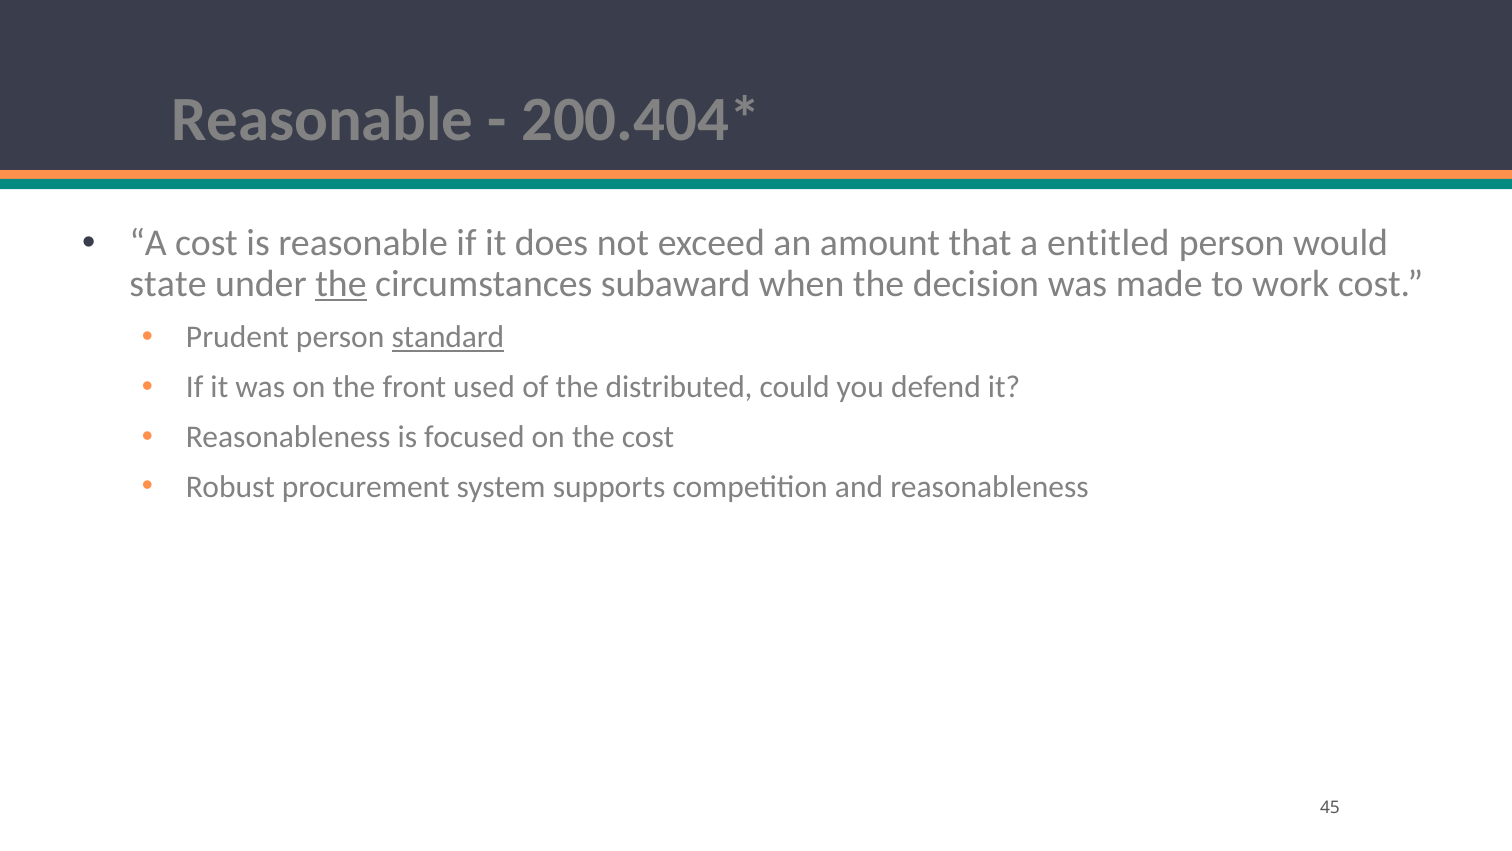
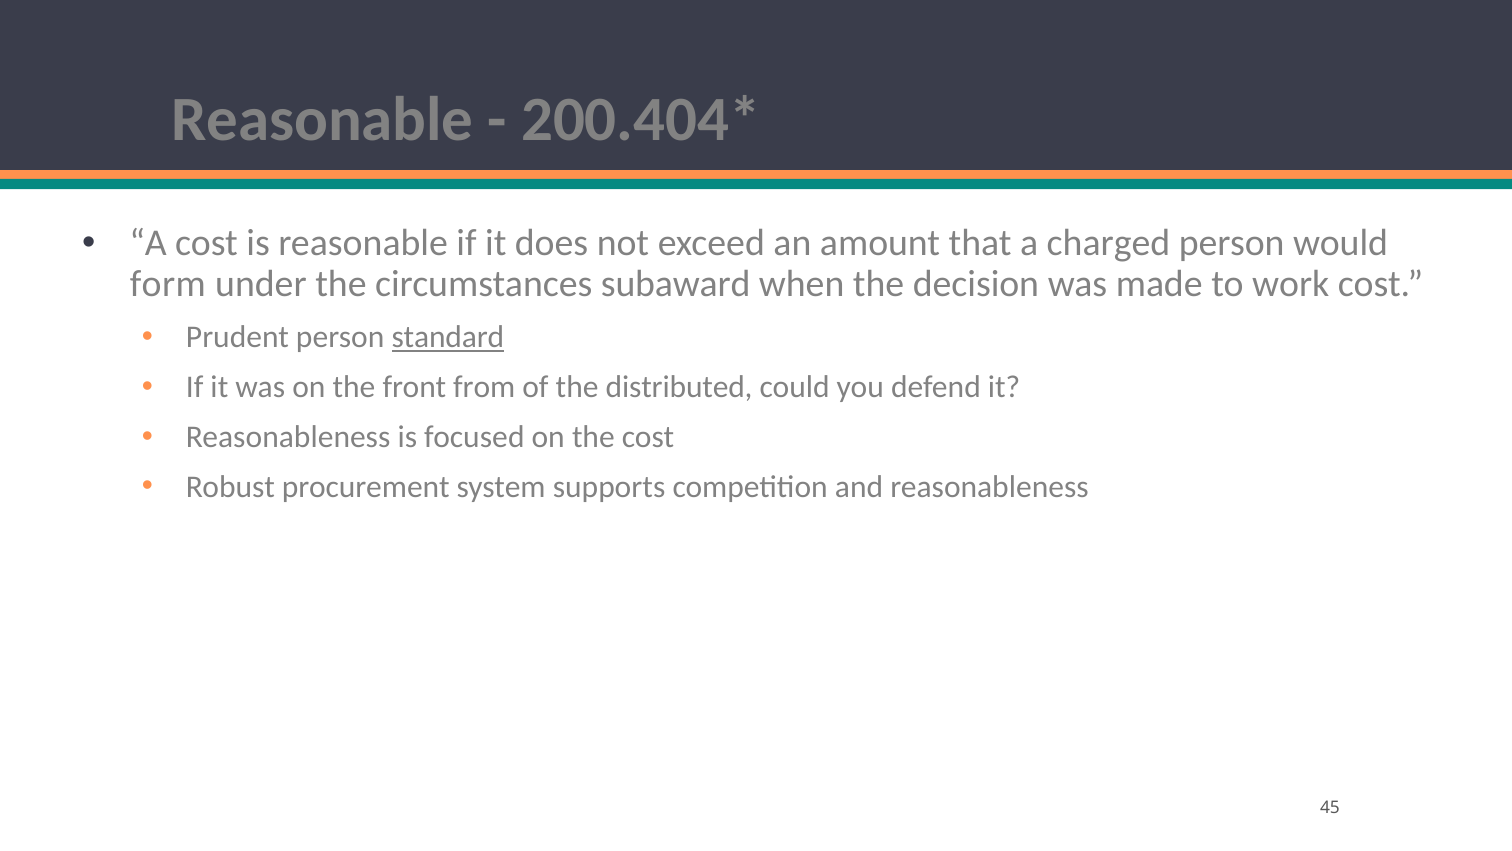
entitled: entitled -> charged
state: state -> form
the at (341, 284) underline: present -> none
used: used -> from
